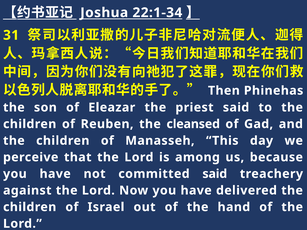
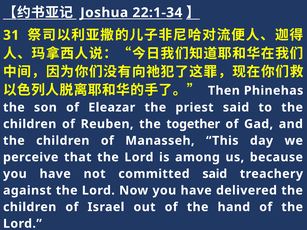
cleansed: cleansed -> together
